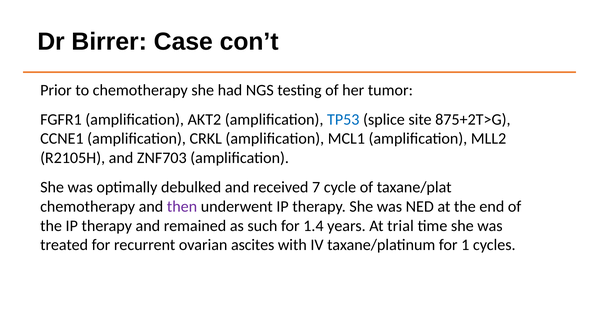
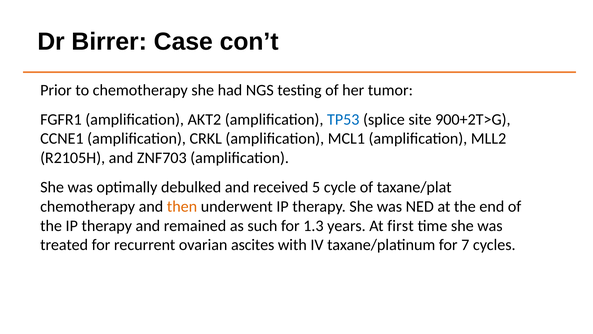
875+2T>G: 875+2T>G -> 900+2T>G
7: 7 -> 5
then colour: purple -> orange
1.4: 1.4 -> 1.3
trial: trial -> first
1: 1 -> 7
